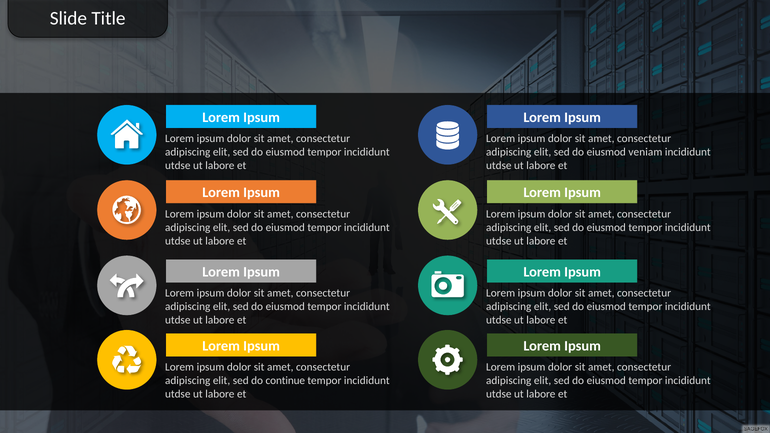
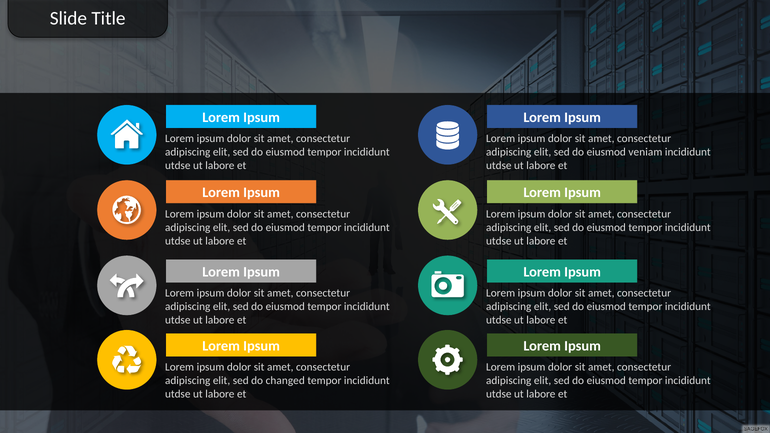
continue: continue -> changed
